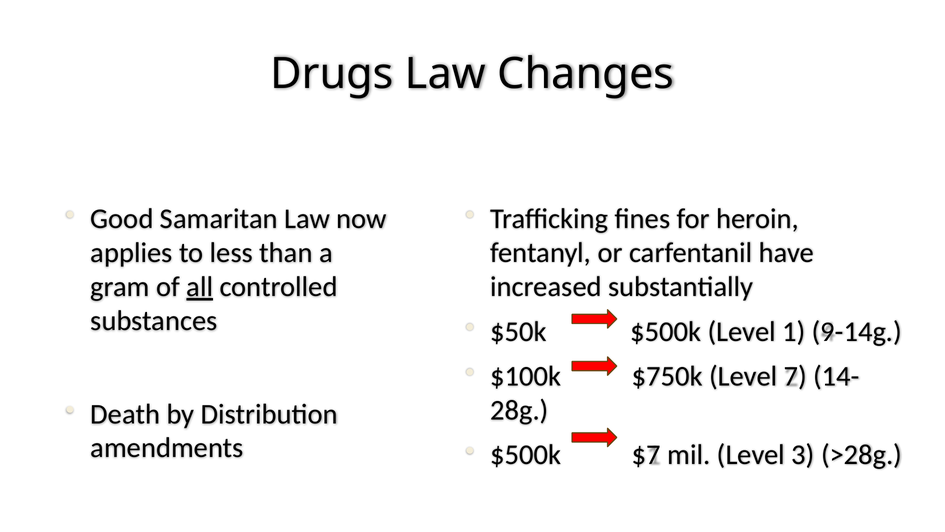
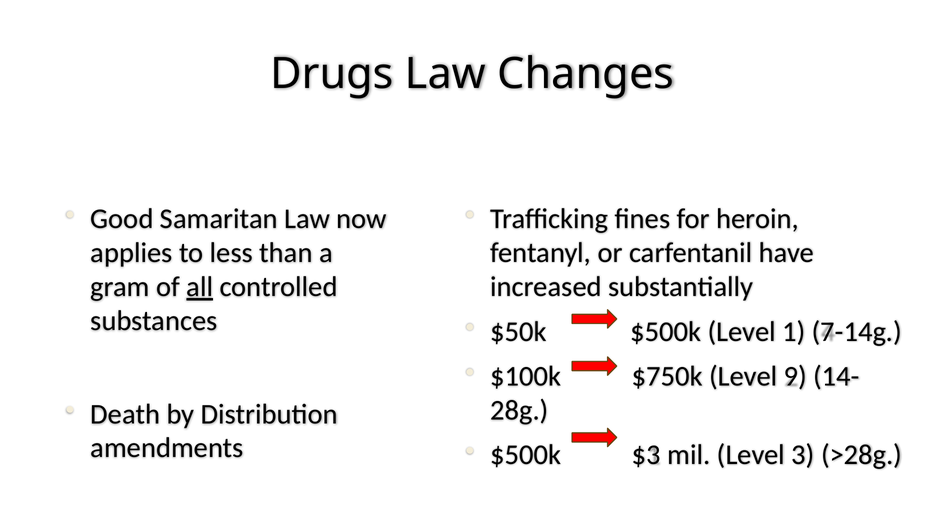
9-14g: 9-14g -> 7-14g
7: 7 -> 9
$7: $7 -> $3
